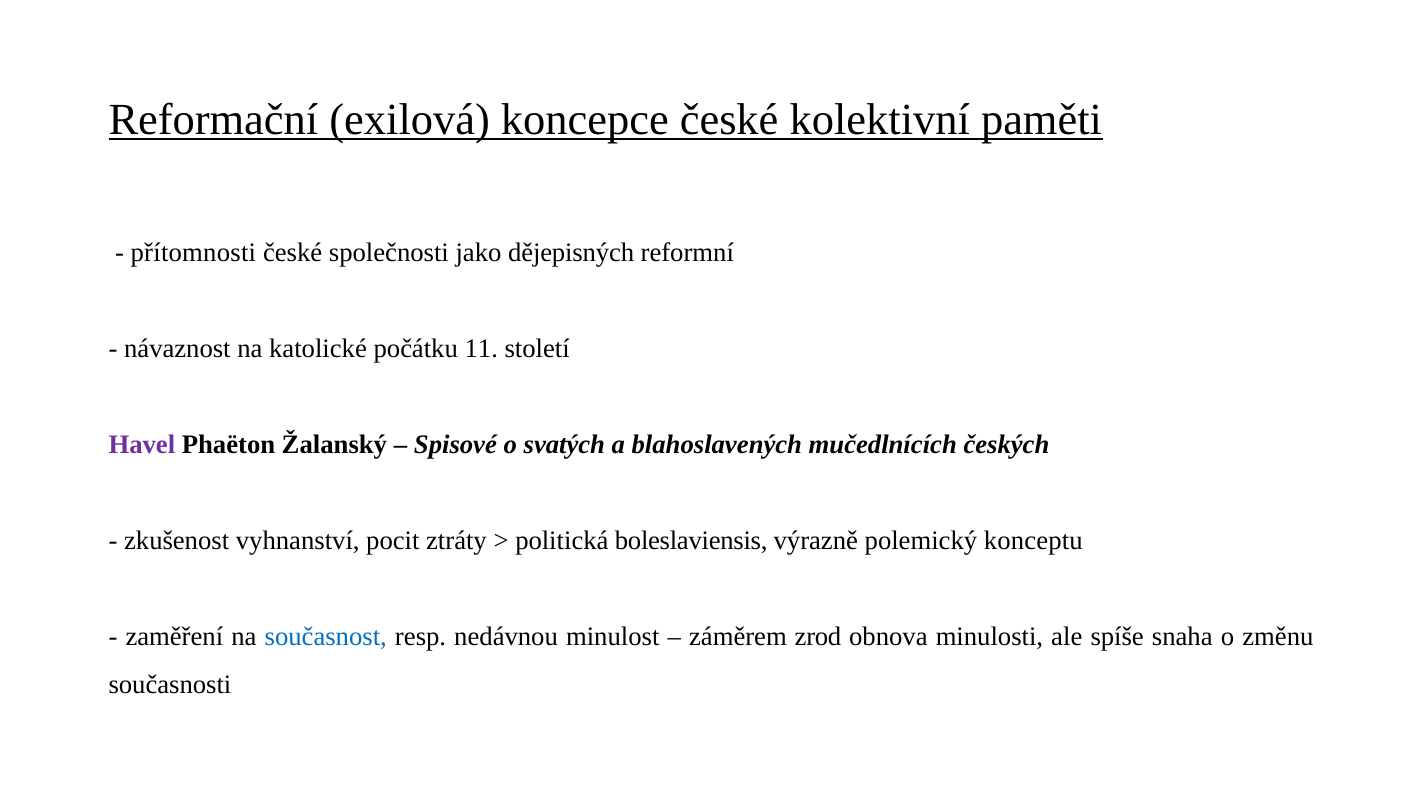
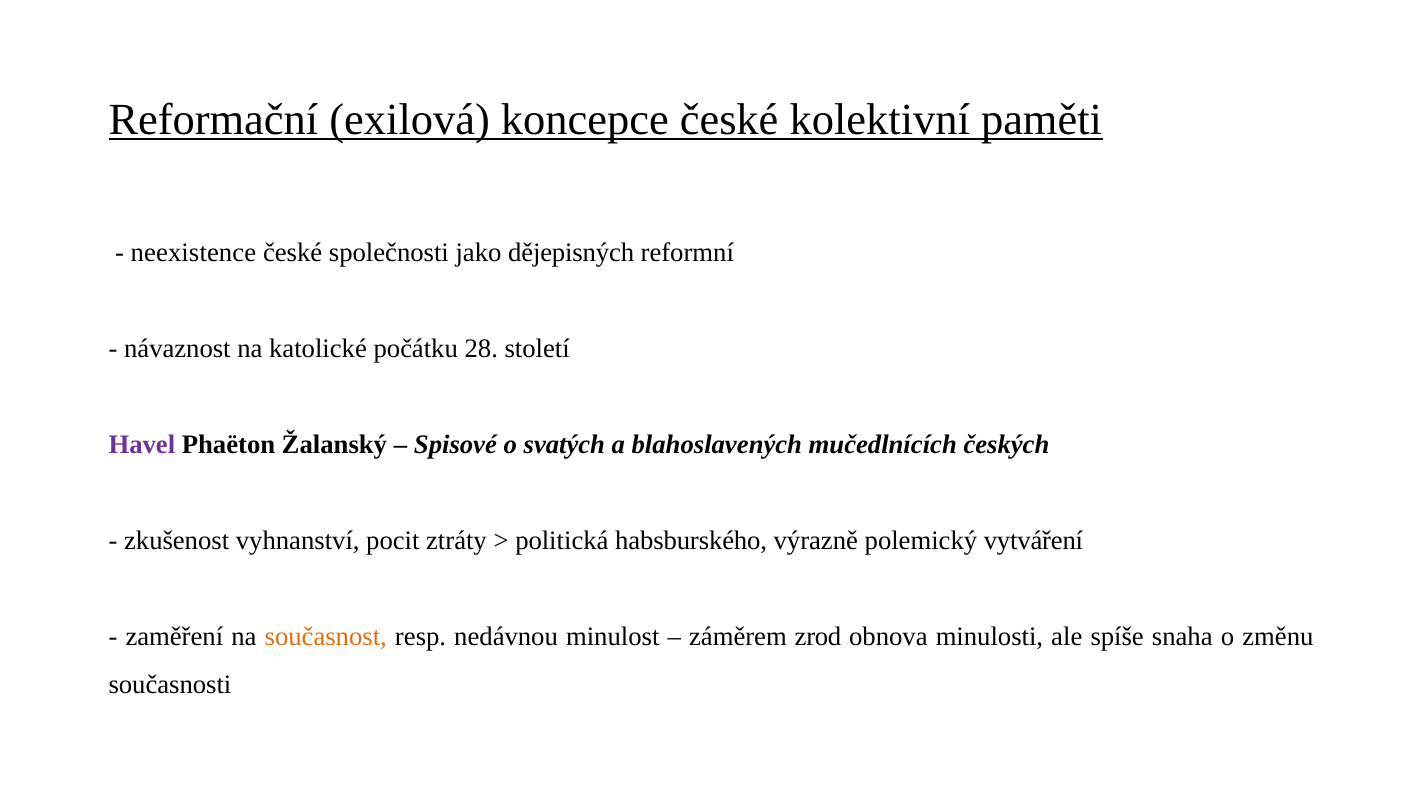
přítomnosti: přítomnosti -> neexistence
11: 11 -> 28
boleslaviensis: boleslaviensis -> habsburského
konceptu: konceptu -> vytváření
současnost colour: blue -> orange
